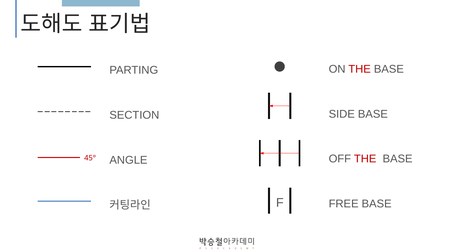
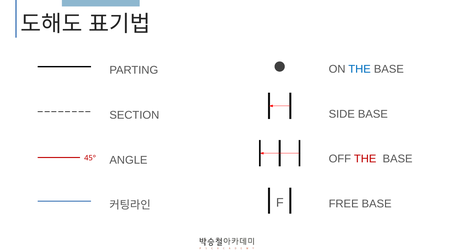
THE at (360, 69) colour: red -> blue
